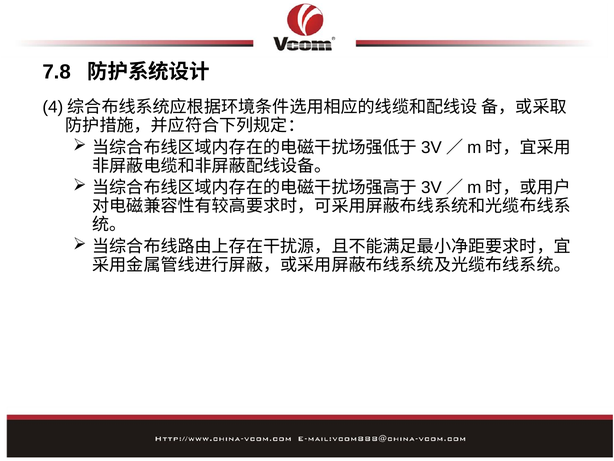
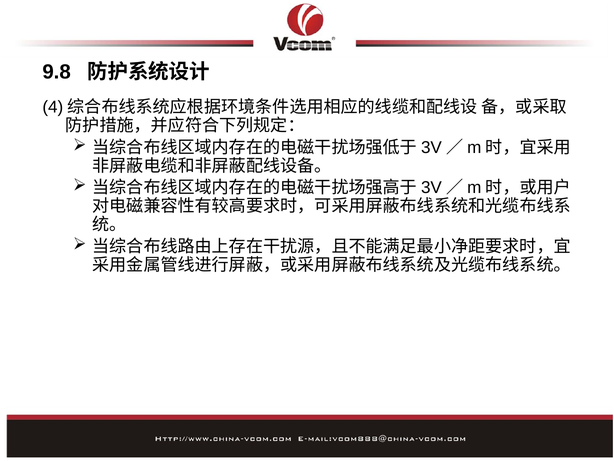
7.8: 7.8 -> 9.8
